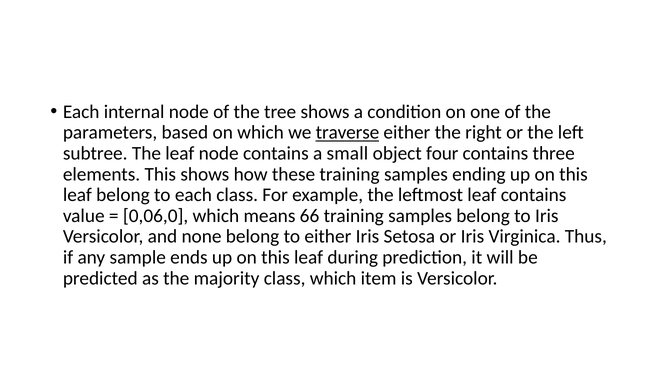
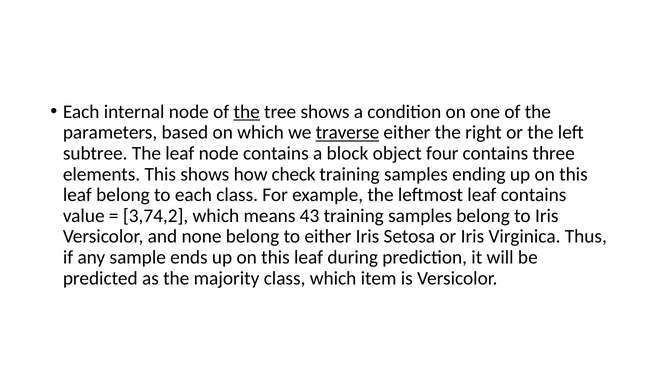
the at (247, 112) underline: none -> present
small: small -> block
these: these -> check
0,06,0: 0,06,0 -> 3,74,2
66: 66 -> 43
